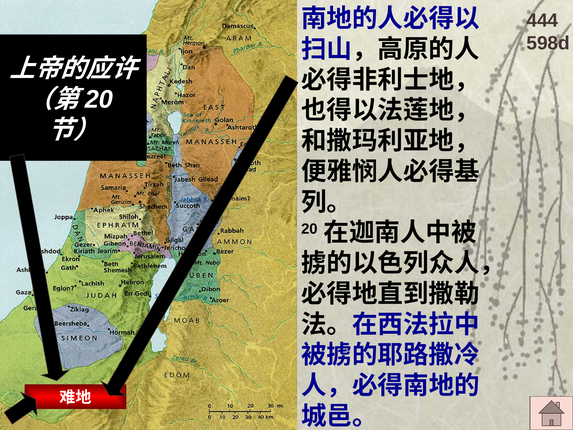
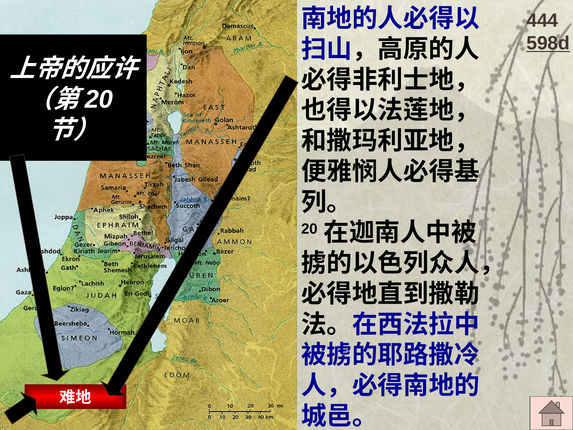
598d underline: none -> present
